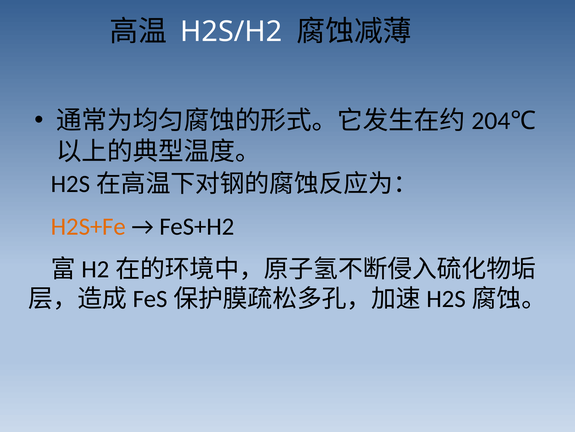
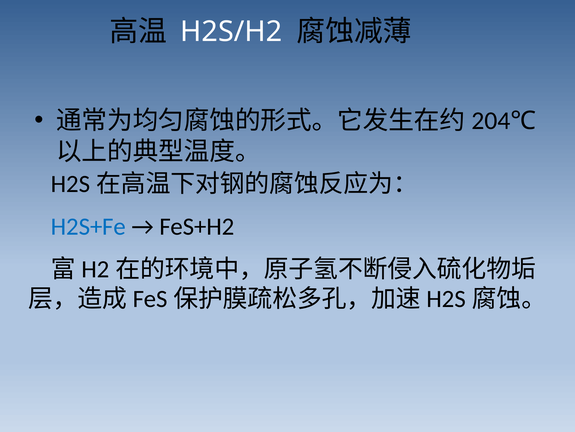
H2S+Fe colour: orange -> blue
